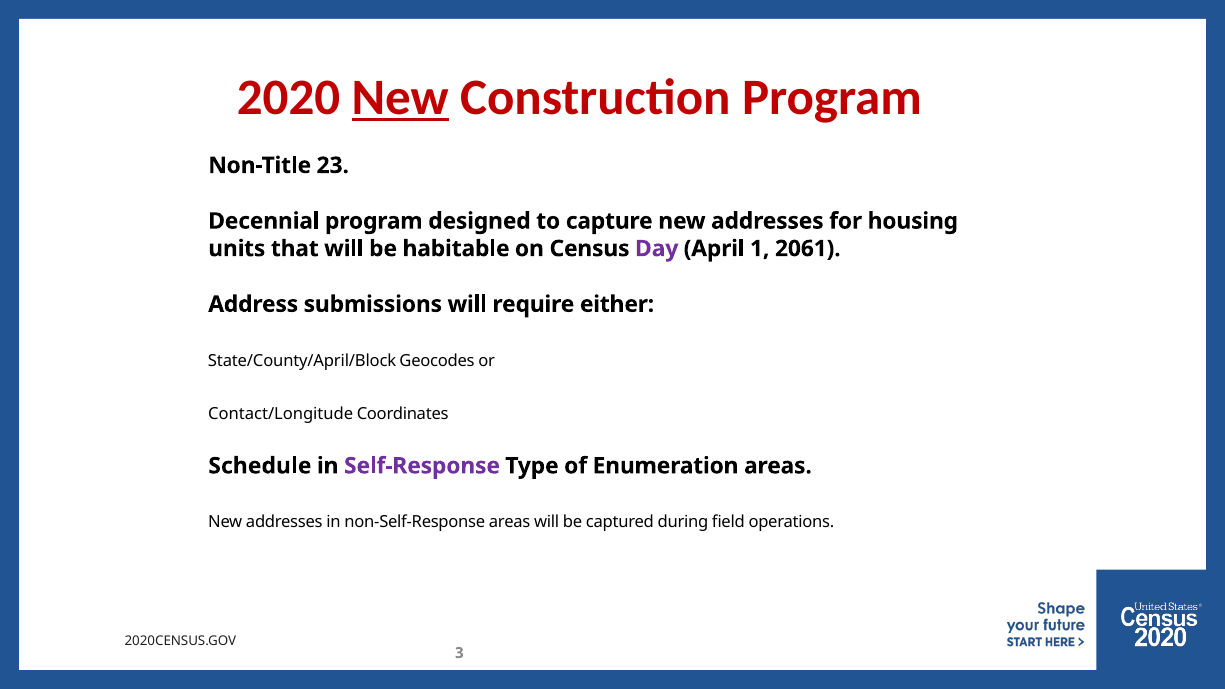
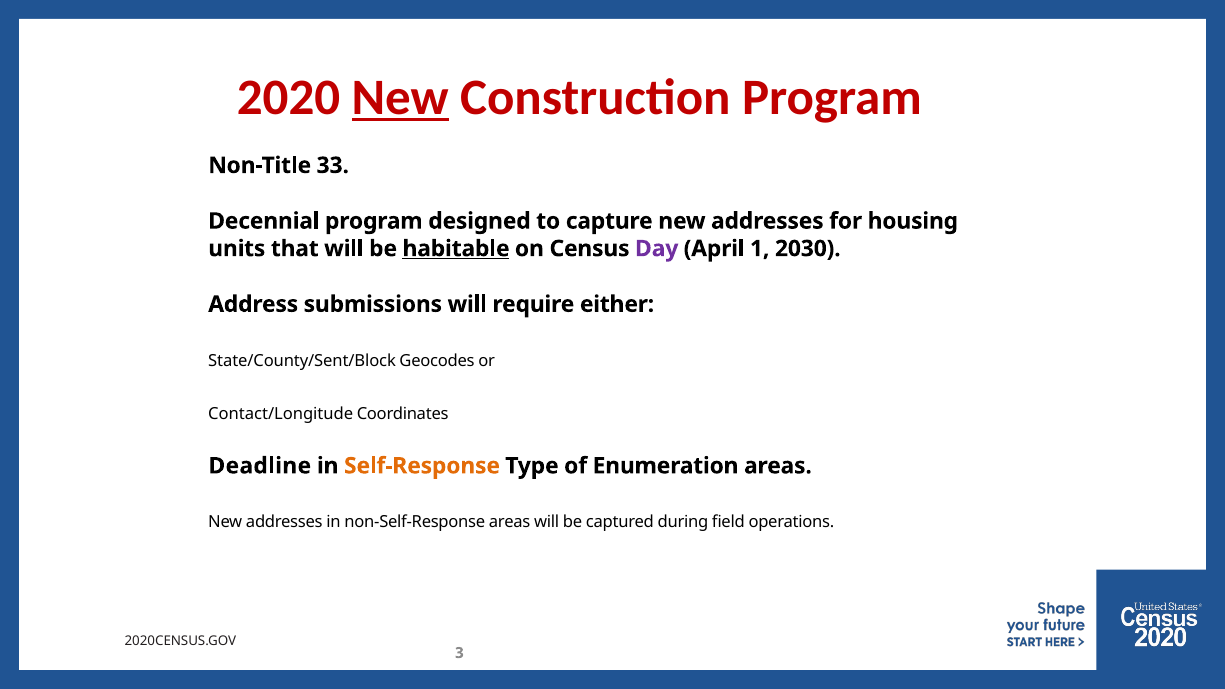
23: 23 -> 33
habitable underline: none -> present
2061: 2061 -> 2030
State/County/April/Block: State/County/April/Block -> State/County/Sent/Block
Schedule: Schedule -> Deadline
Self-Response colour: purple -> orange
